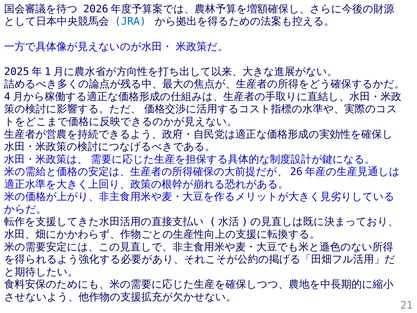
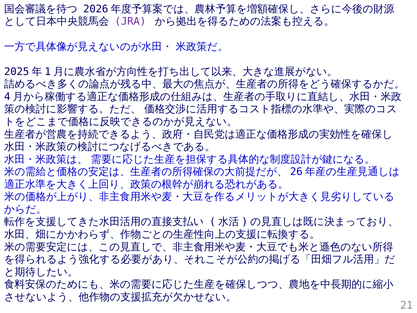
JRA colour: blue -> purple
